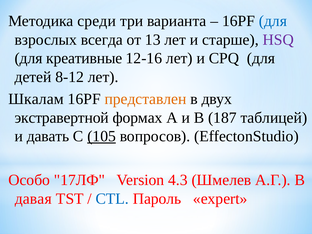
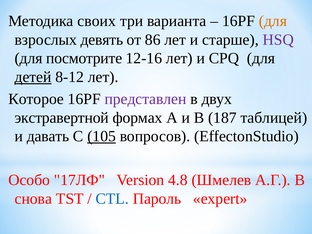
среди: среди -> своих
для at (273, 21) colour: blue -> orange
всегда: всегда -> девять
13: 13 -> 86
креативные: креативные -> посмотрите
детей underline: none -> present
Шкалам: Шкалам -> Которое
представлен colour: orange -> purple
4.3: 4.3 -> 4.8
давая: давая -> снова
